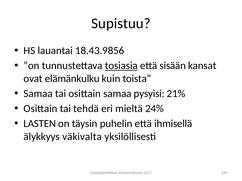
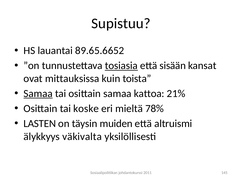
18.43.9856: 18.43.9856 -> 89.65.6652
elämänkulku: elämänkulku -> mittauksissa
Samaa at (38, 94) underline: none -> present
pysyisi: pysyisi -> kattoa
tehdä: tehdä -> koske
24%: 24% -> 78%
puhelin: puhelin -> muiden
ihmisellä: ihmisellä -> altruismi
